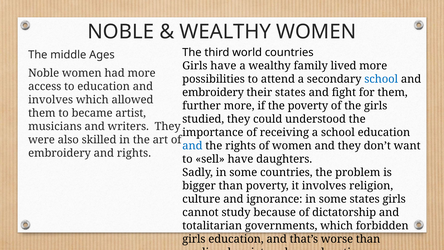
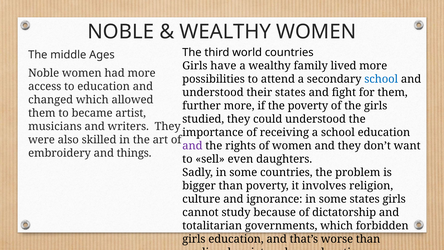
embroidery at (213, 92): embroidery -> understood
involves at (51, 100): involves -> changed
and at (192, 146) colour: blue -> purple
and rights: rights -> things
sell have: have -> even
